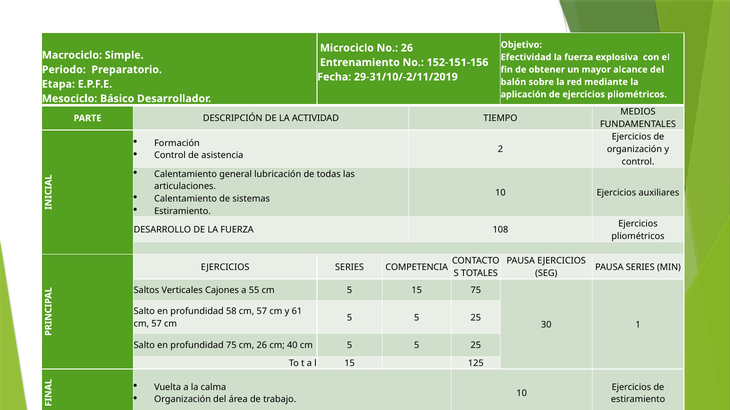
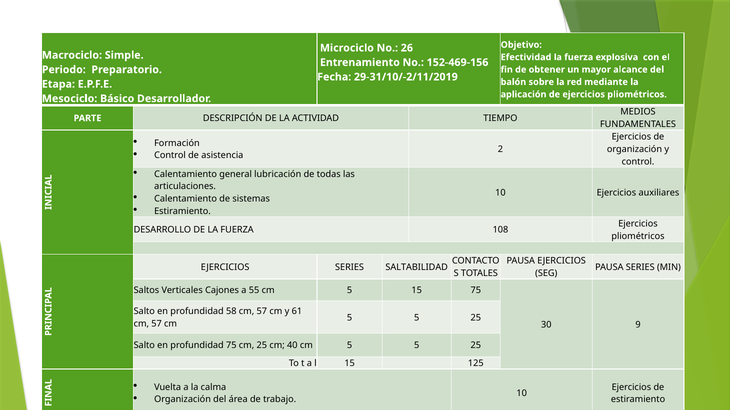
152-151-156: 152-151-156 -> 152-469-156
COMPETENCIA: COMPETENCIA -> SALTABILIDAD
1: 1 -> 9
cm 26: 26 -> 25
